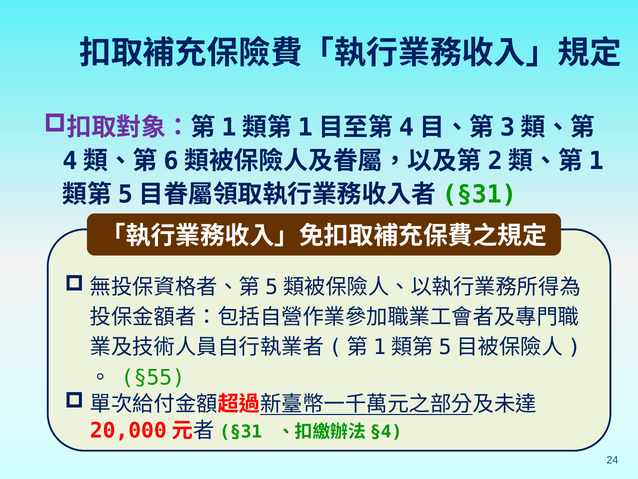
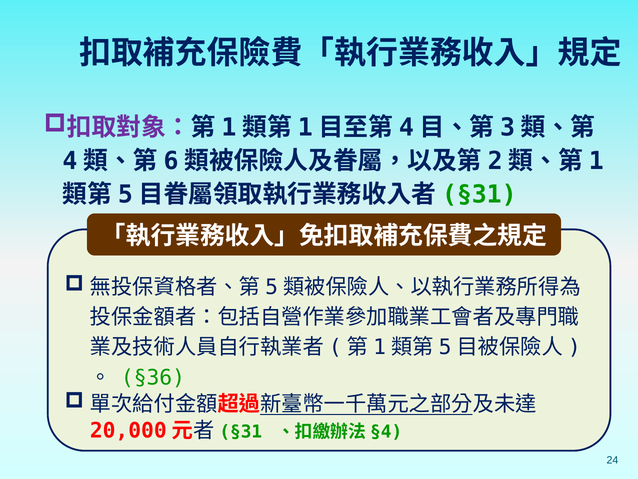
§55: §55 -> §36
